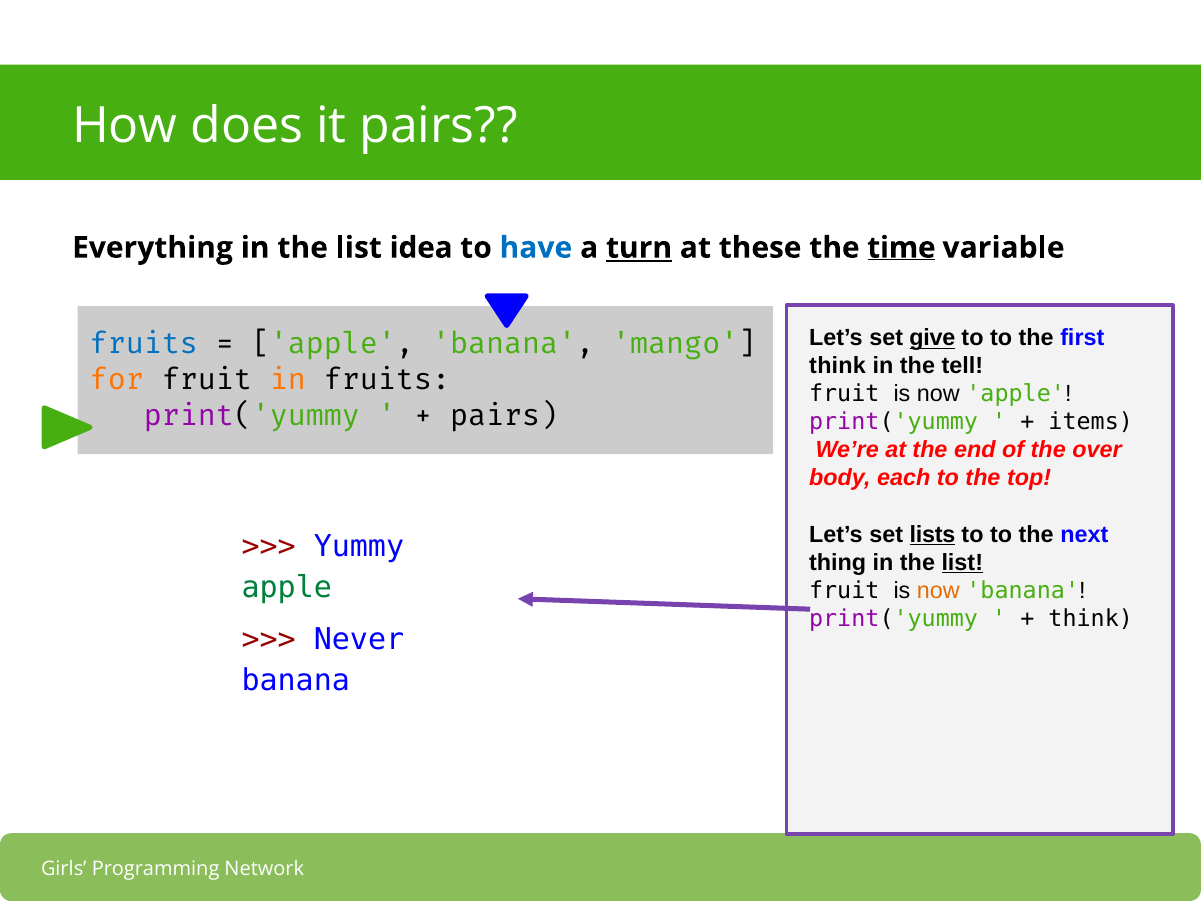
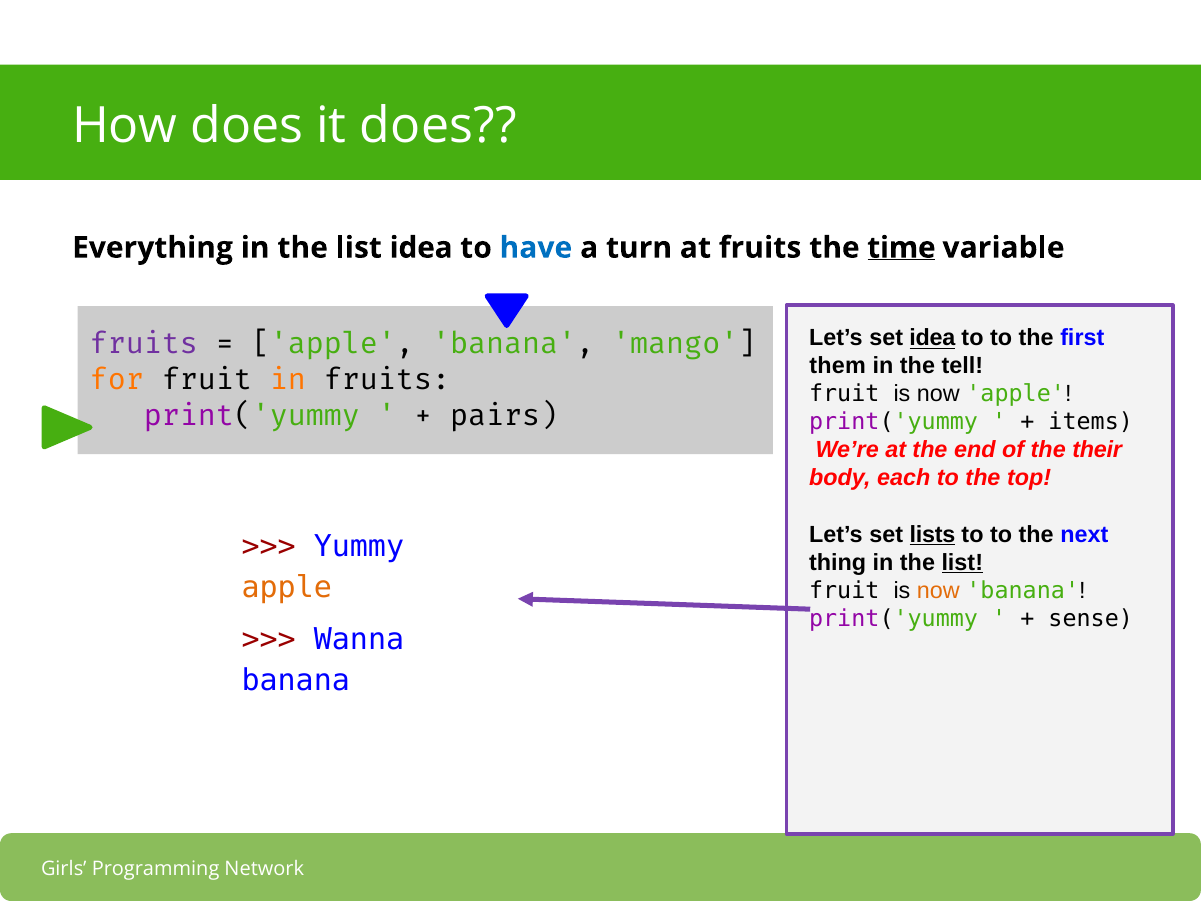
it pairs: pairs -> does
turn underline: present -> none
at these: these -> fruits
set give: give -> idea
fruits at (144, 344) colour: blue -> purple
think at (838, 366): think -> them
over: over -> their
apple at (287, 588) colour: green -> orange
think at (1091, 618): think -> sense
Never: Never -> Wanna
